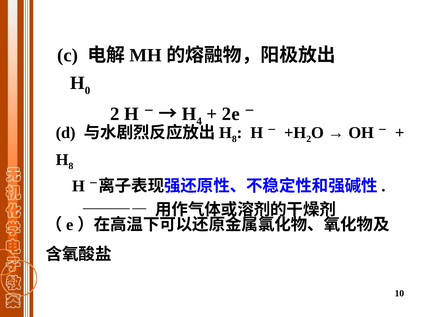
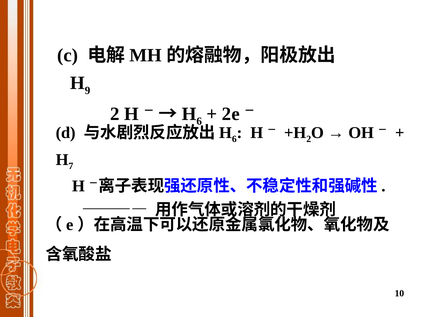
0: 0 -> 9
4 at (199, 121): 4 -> 6
8 at (234, 139): 8 -> 6
8 at (71, 166): 8 -> 7
